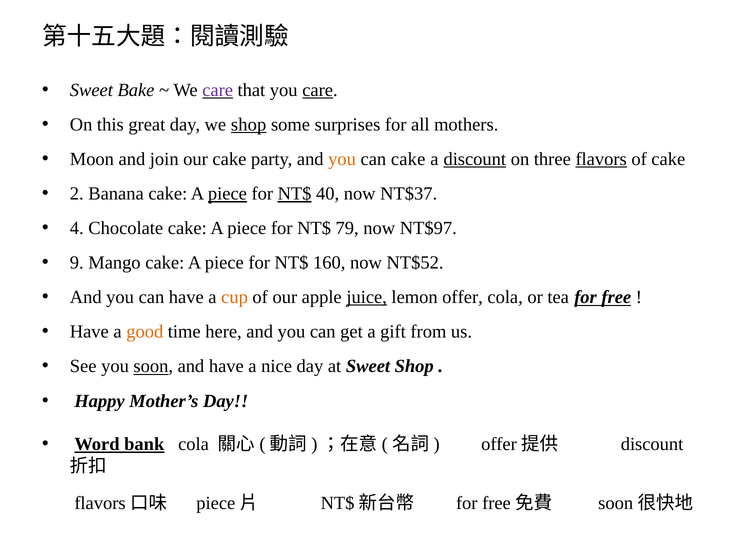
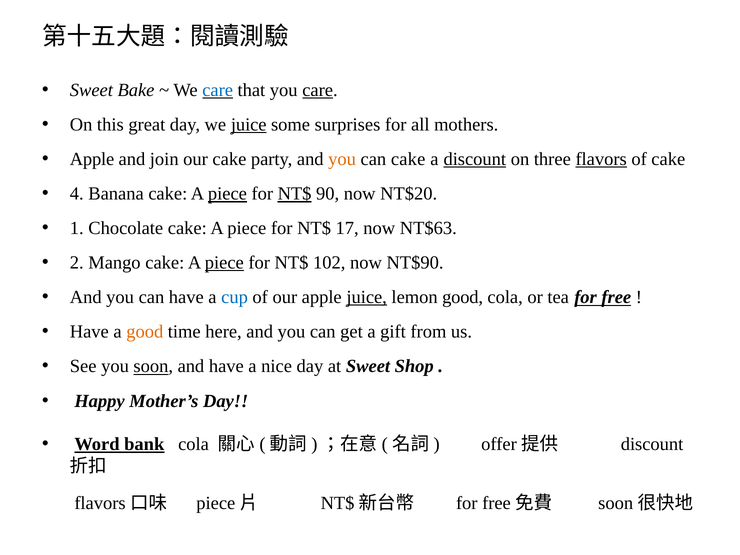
care at (218, 90) colour: purple -> blue
we shop: shop -> juice
Moon at (92, 159): Moon -> Apple
2: 2 -> 4
40: 40 -> 90
NT$37: NT$37 -> NT$20
4: 4 -> 1
79: 79 -> 17
NT$97: NT$97 -> NT$63
9: 9 -> 2
piece at (224, 263) underline: none -> present
160: 160 -> 102
NT$52: NT$52 -> NT$90
cup colour: orange -> blue
lemon offer: offer -> good
